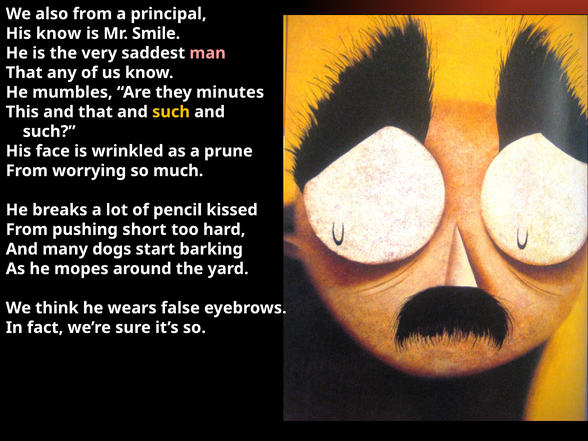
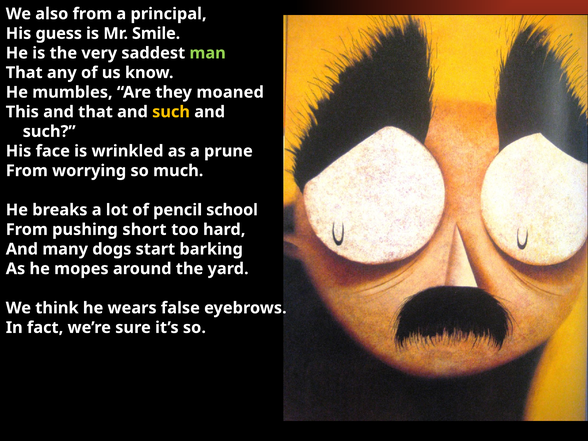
His know: know -> guess
man colour: pink -> light green
minutes: minutes -> moaned
kissed: kissed -> school
